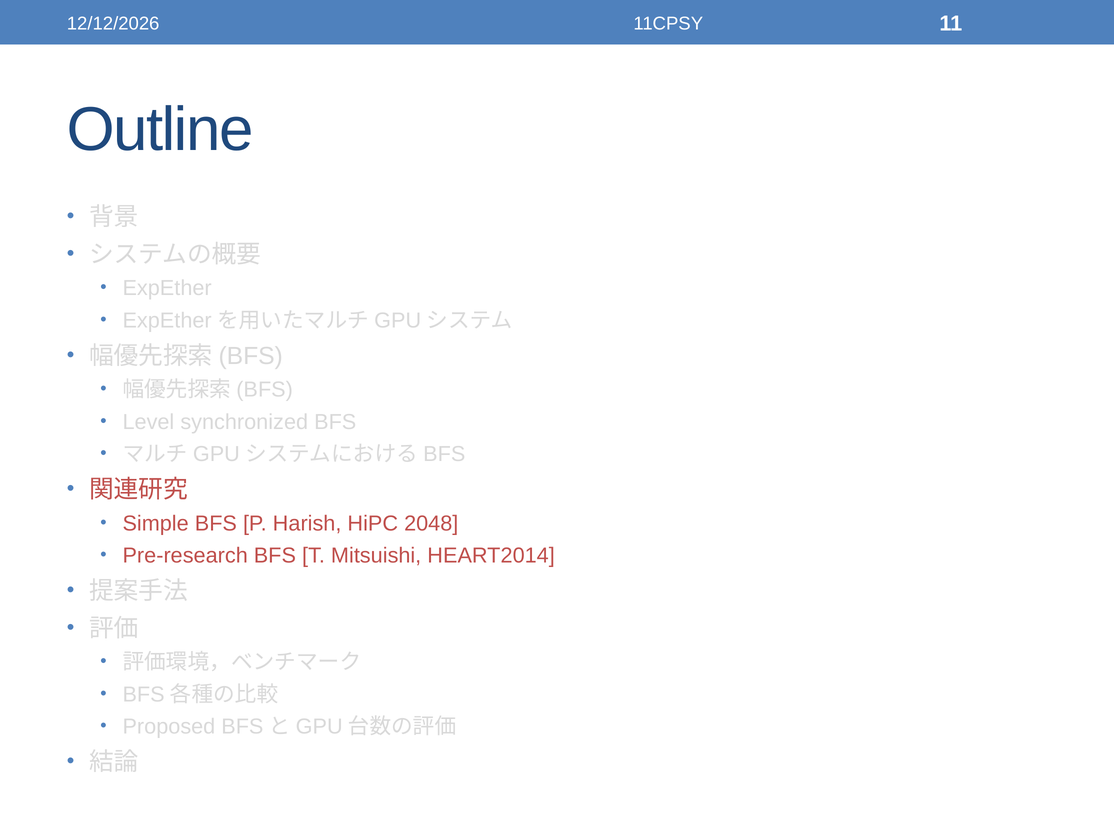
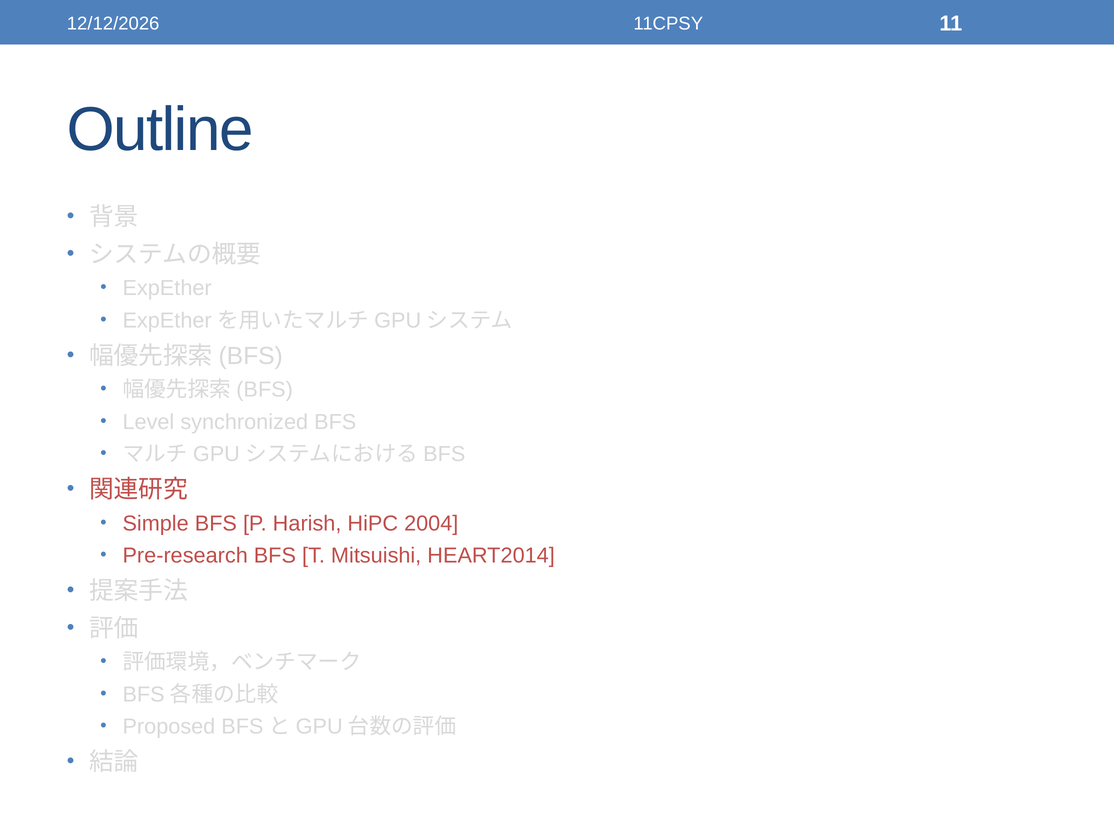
2048: 2048 -> 2004
